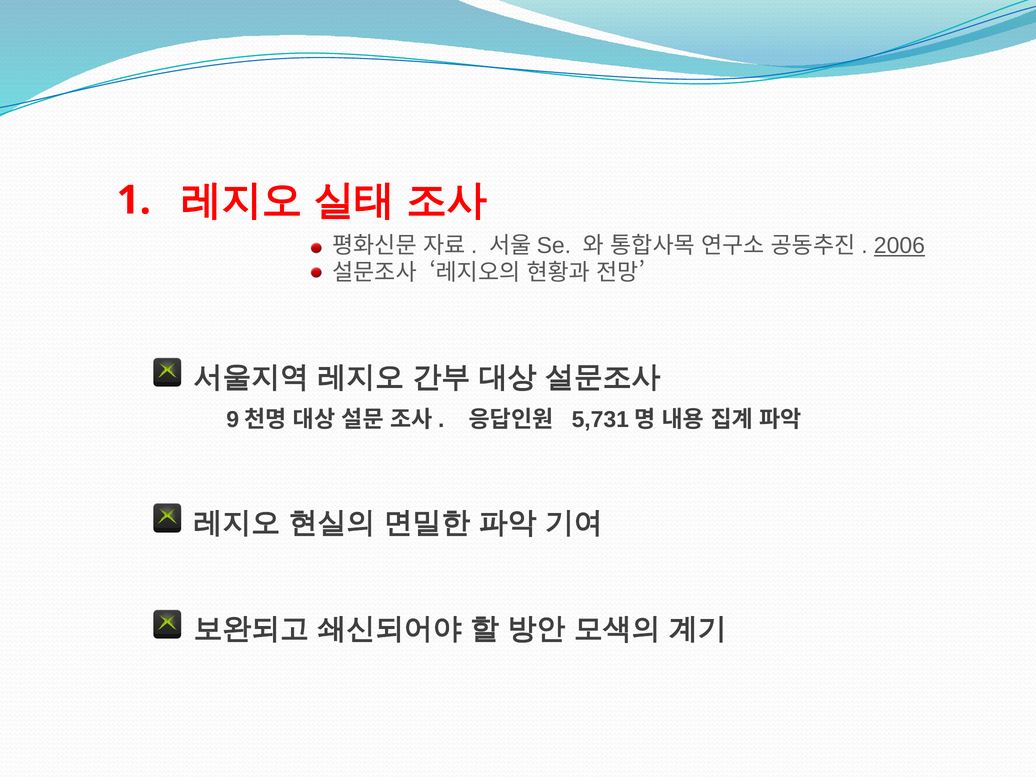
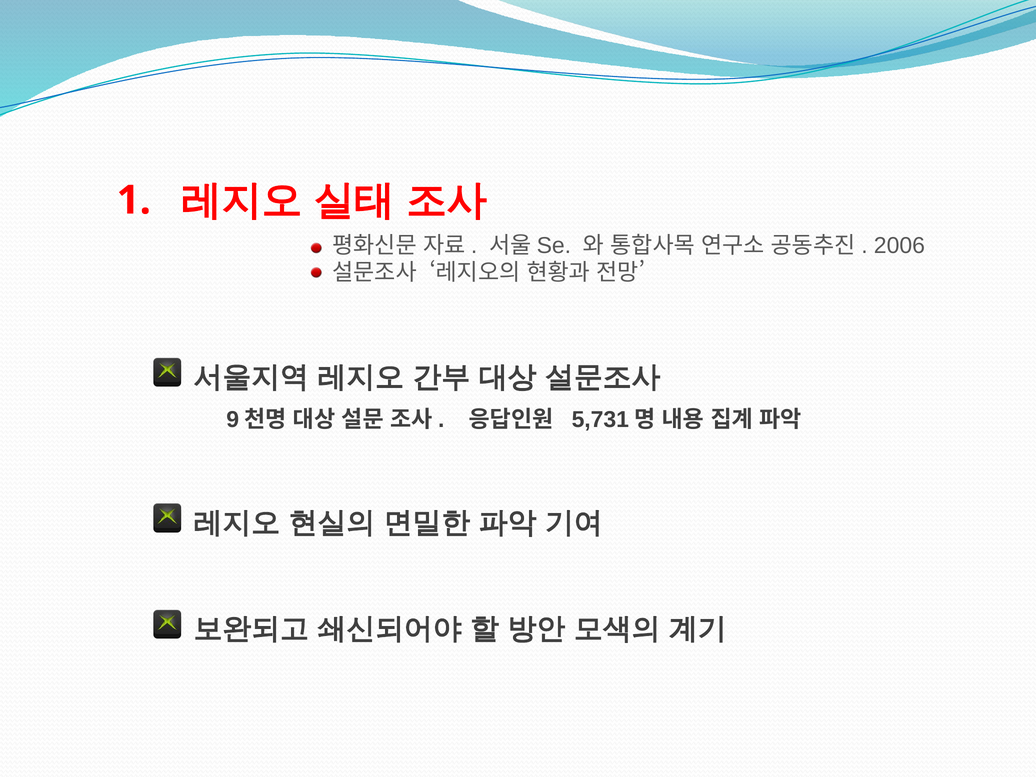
2006 underline: present -> none
